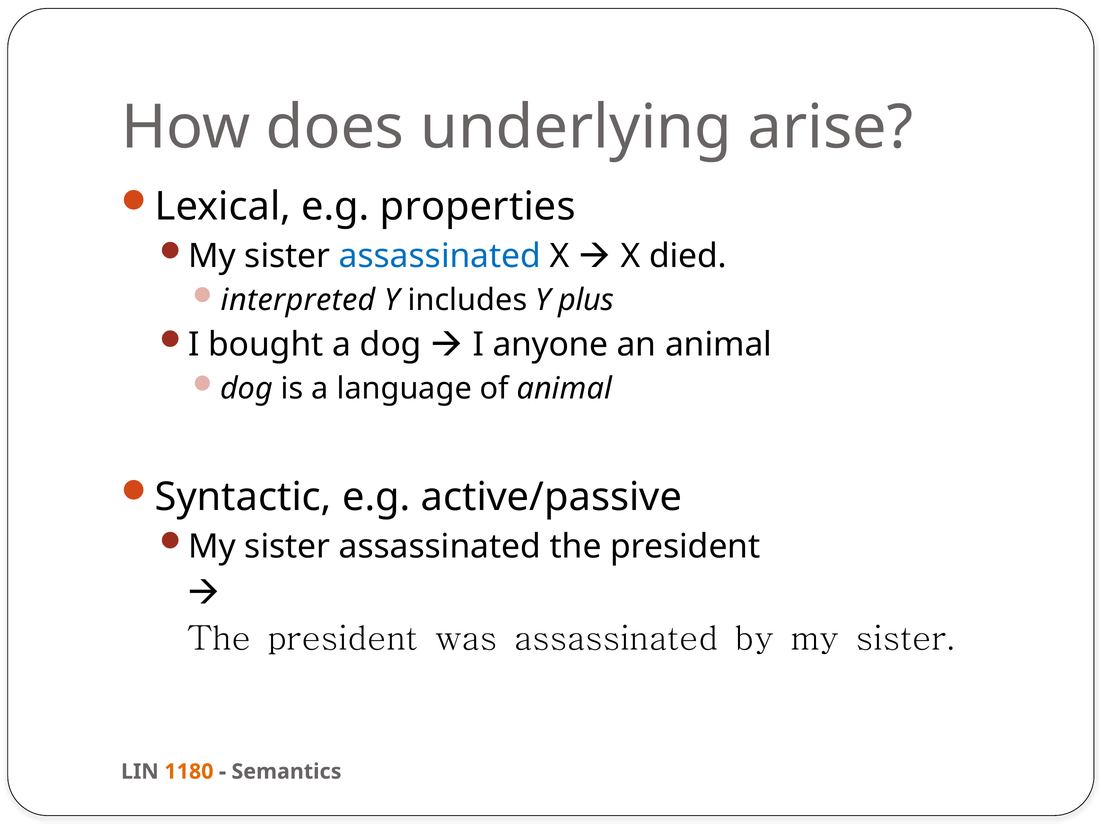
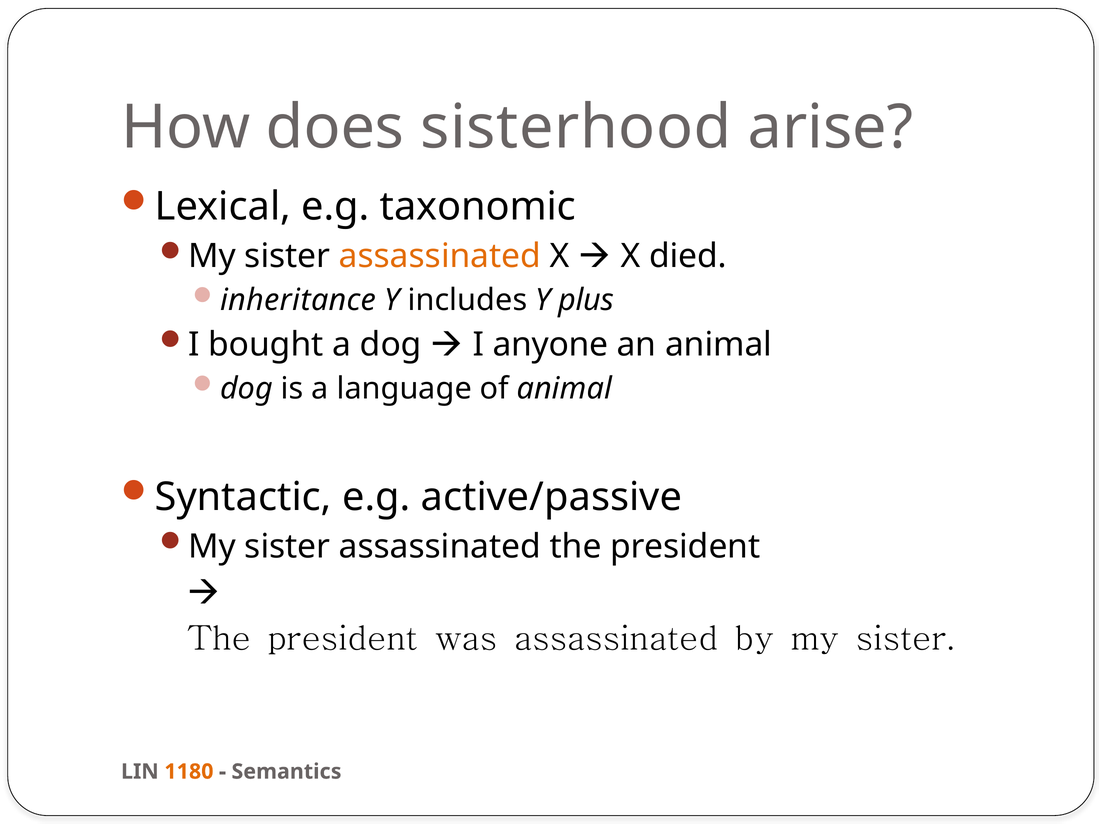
underlying: underlying -> sisterhood
properties: properties -> taxonomic
assassinated at (440, 256) colour: blue -> orange
interpreted: interpreted -> inheritance
